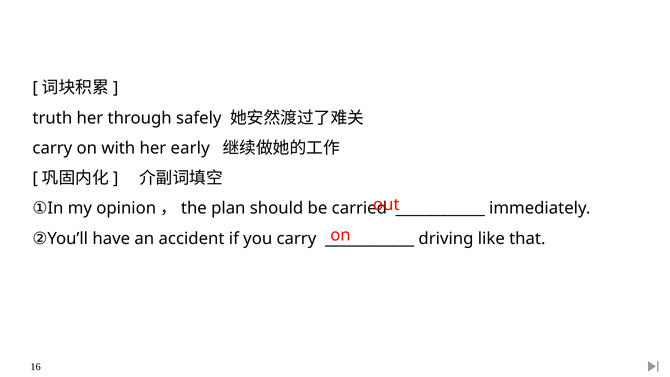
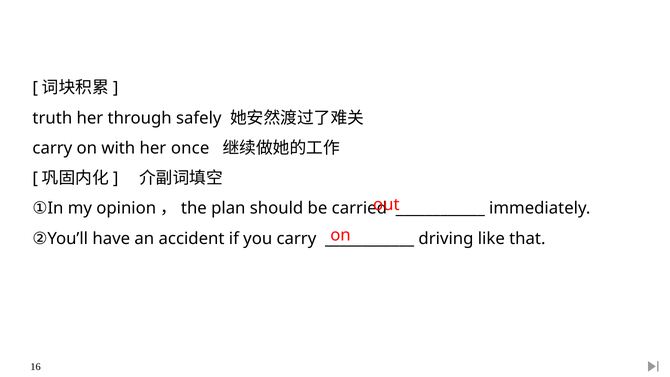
early: early -> once
